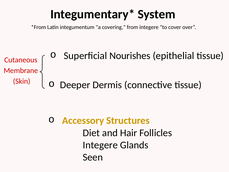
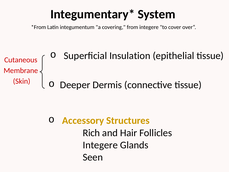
Nourishes: Nourishes -> Insulation
Diet: Diet -> Rich
